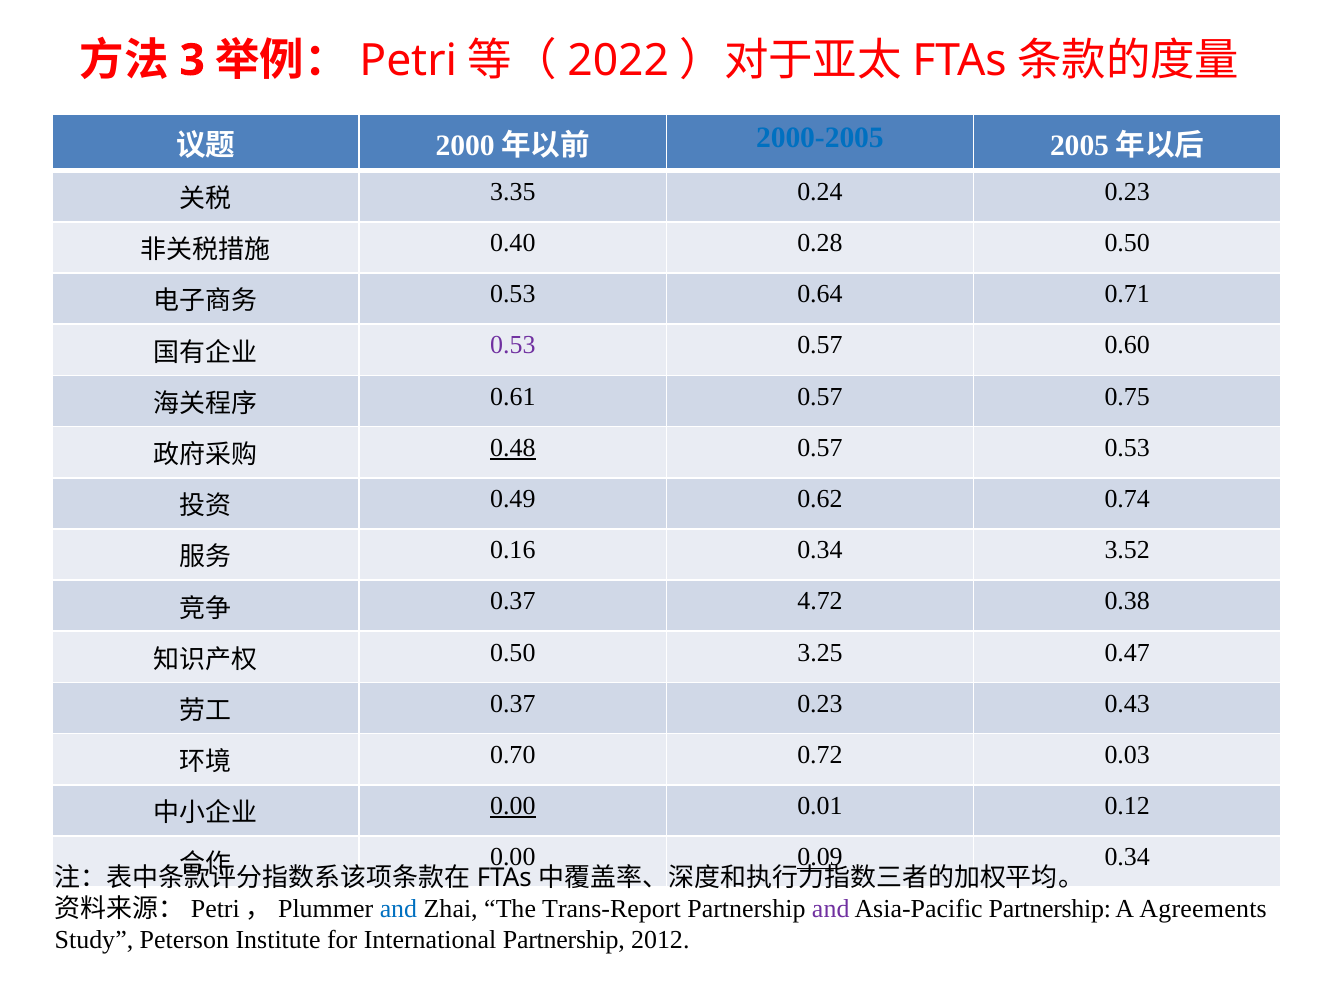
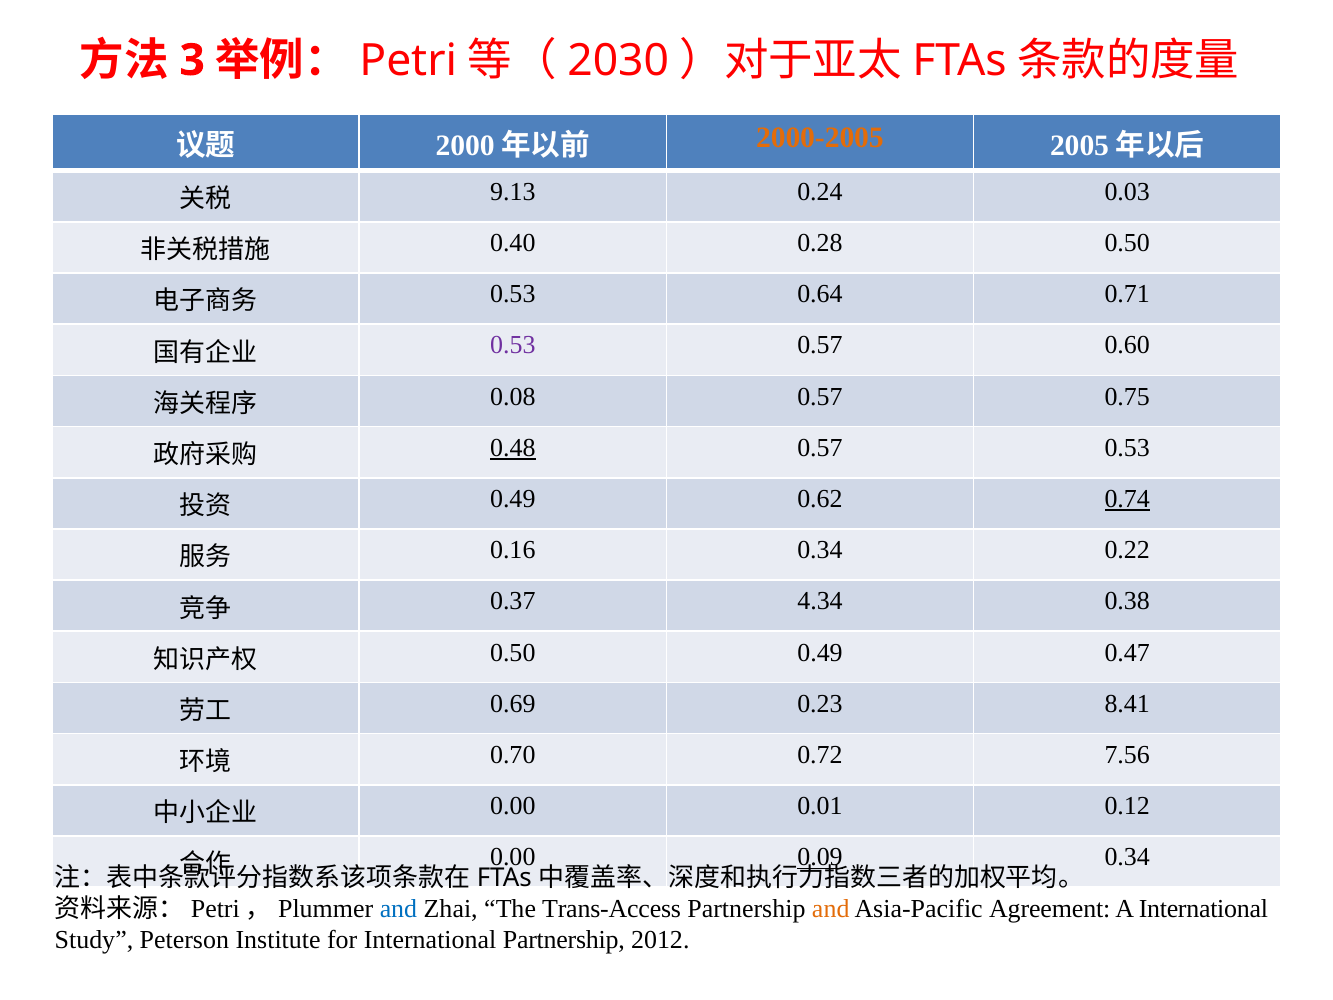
2022: 2022 -> 2030
2000-2005 colour: blue -> orange
3.35: 3.35 -> 9.13
0.24 0.23: 0.23 -> 0.03
0.61: 0.61 -> 0.08
0.74 underline: none -> present
3.52: 3.52 -> 0.22
4.72: 4.72 -> 4.34
0.50 3.25: 3.25 -> 0.49
0.37 at (513, 703): 0.37 -> 0.69
0.43: 0.43 -> 8.41
0.03: 0.03 -> 7.56
0.00 at (513, 806) underline: present -> none
Trans-Report: Trans-Report -> Trans-Access
and at (831, 909) colour: purple -> orange
Asia-Pacific Partnership: Partnership -> Agreement
A Agreements: Agreements -> International
